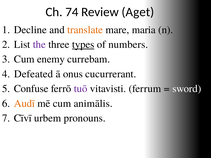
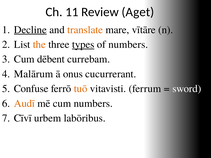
74: 74 -> 11
Decline underline: none -> present
maria: maria -> vītāre
the colour: purple -> orange
enemy: enemy -> dēbent
Defeated: Defeated -> Malārum
tuō colour: purple -> orange
cum animālis: animālis -> numbers
pronouns: pronouns -> labōribus
